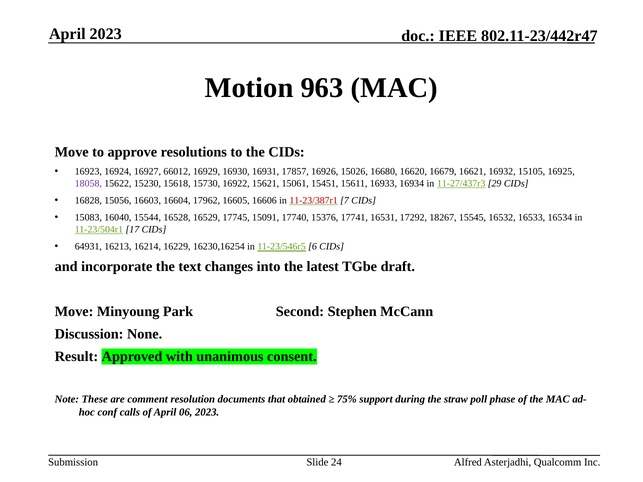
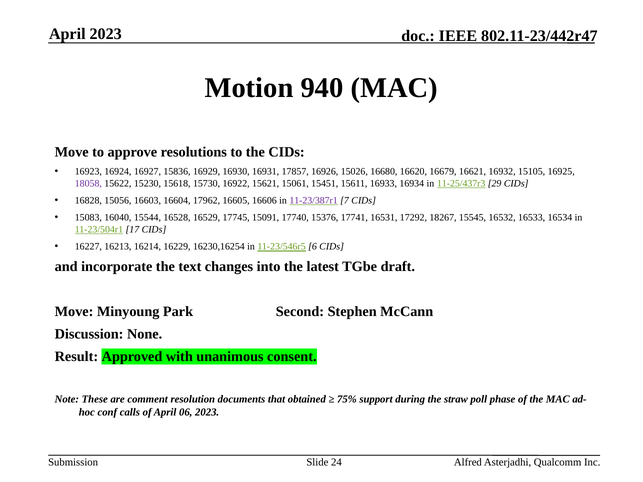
963: 963 -> 940
66012: 66012 -> 15836
11-27/437r3: 11-27/437r3 -> 11-25/437r3
11-23/387r1 colour: red -> purple
64931: 64931 -> 16227
